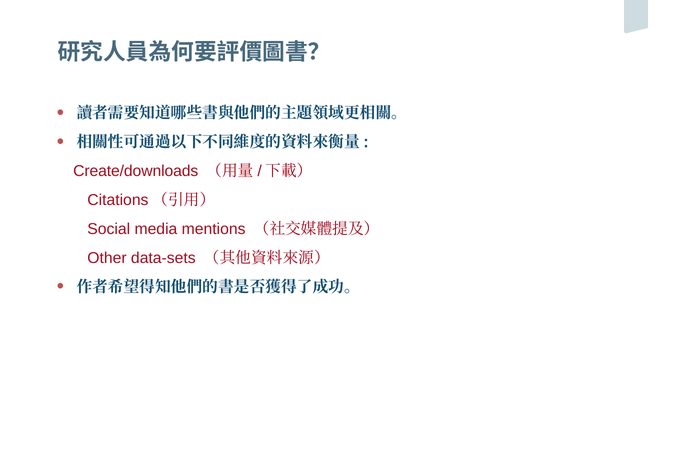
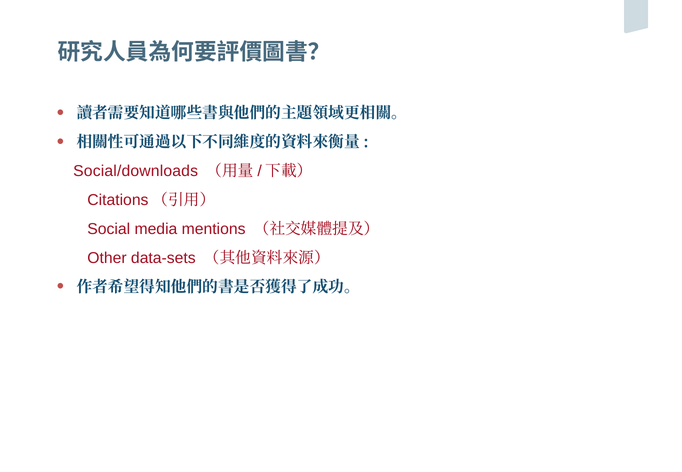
Create/downloads: Create/downloads -> Social/downloads
